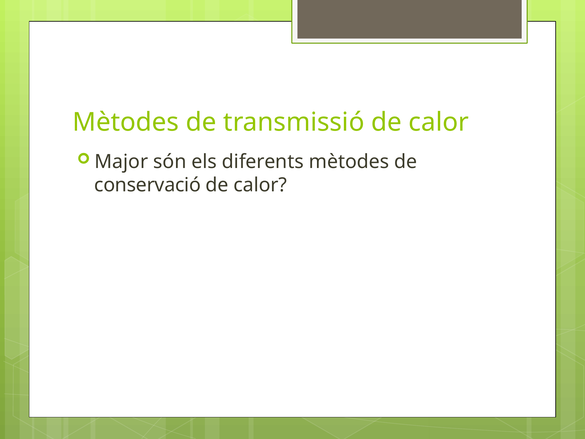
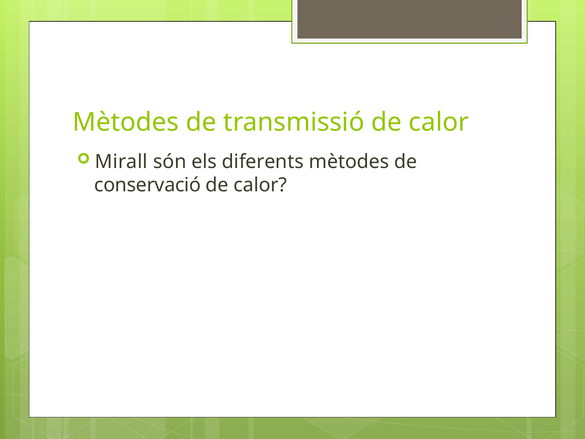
Major: Major -> Mirall
